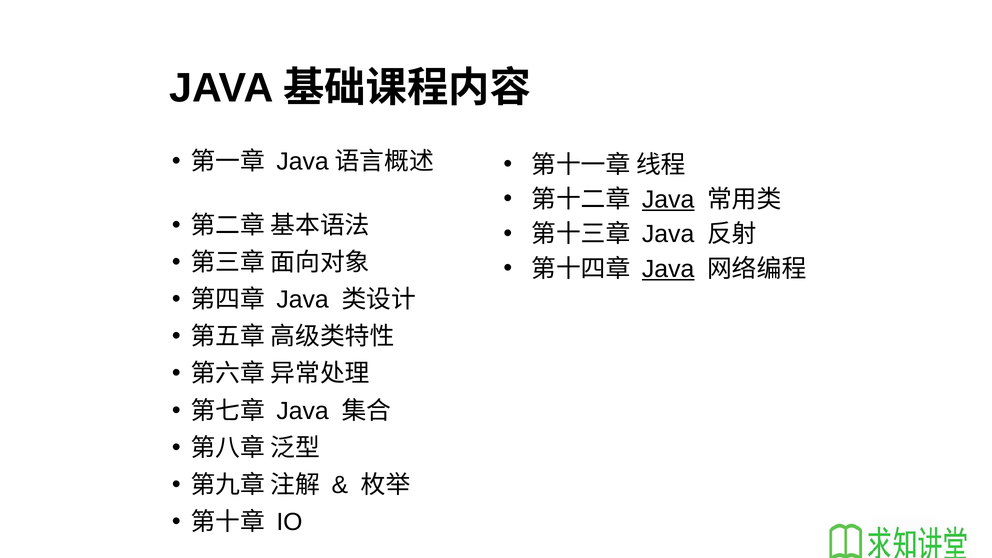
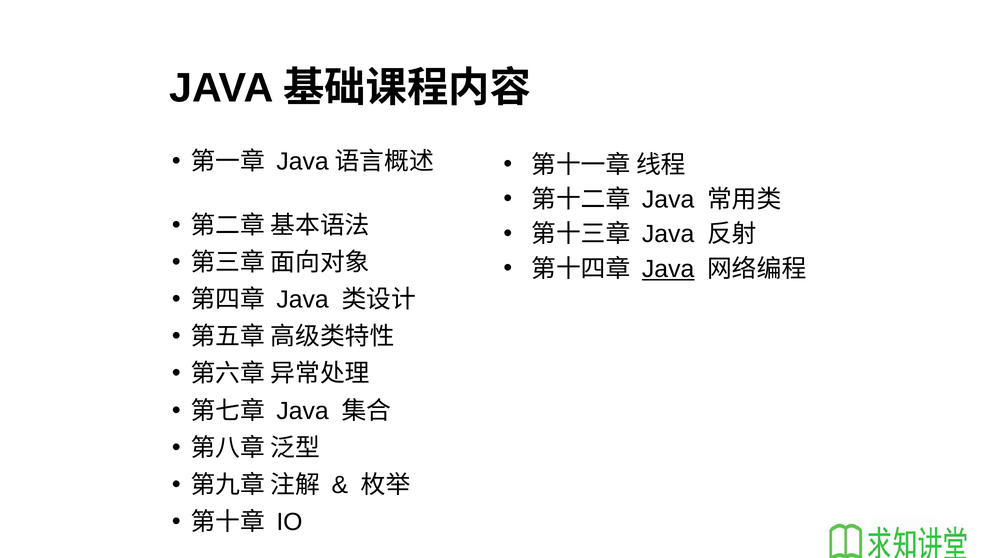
Java at (668, 200) underline: present -> none
